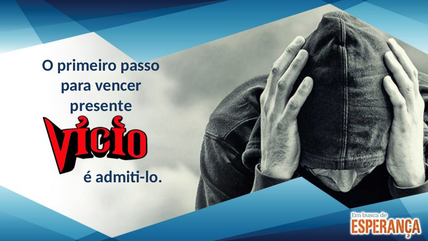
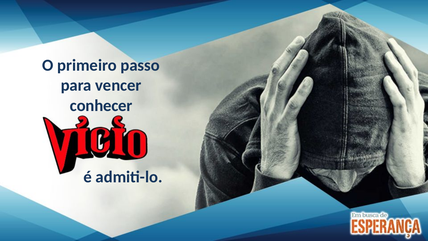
presente: presente -> conhecer
